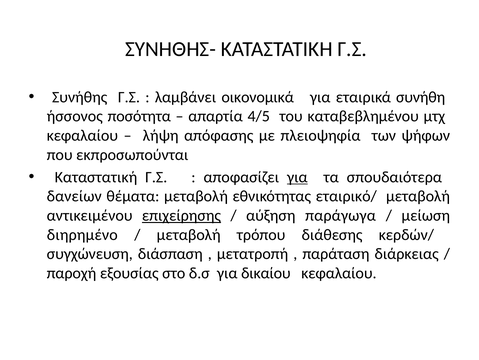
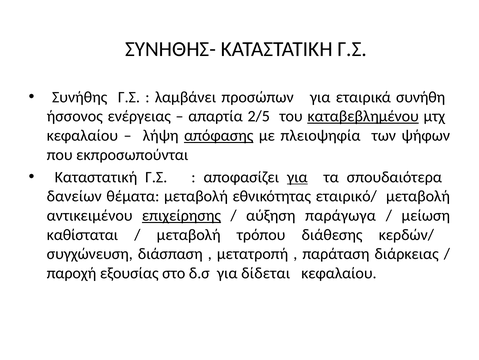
οικονομικά: οικονομικά -> προσώπων
ποσότητα: ποσότητα -> ενέργειας
4/5: 4/5 -> 2/5
καταβεβλημένου underline: none -> present
απόφασης underline: none -> present
διηρημένο: διηρημένο -> καθίσταται
δικαίου: δικαίου -> δίδεται
